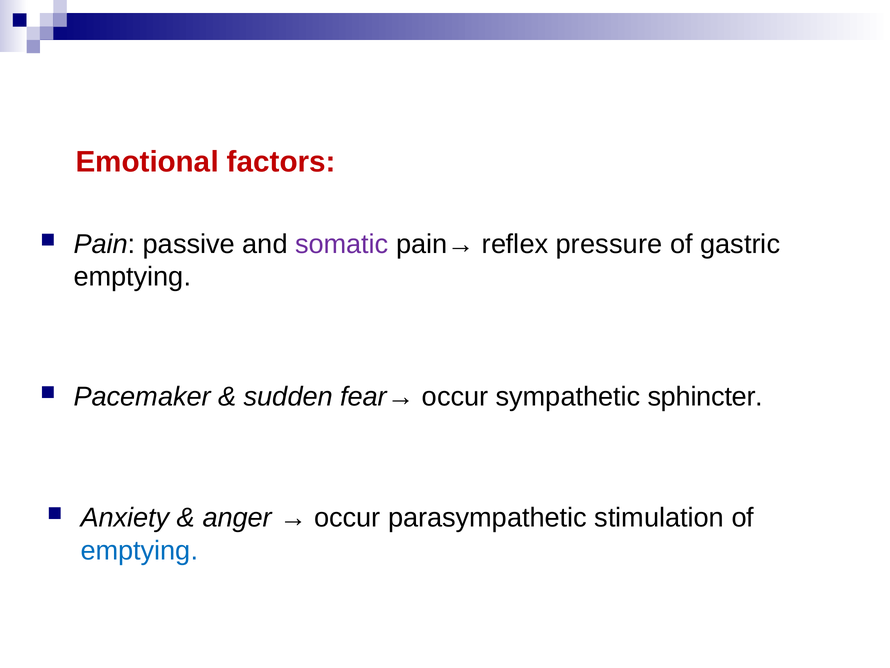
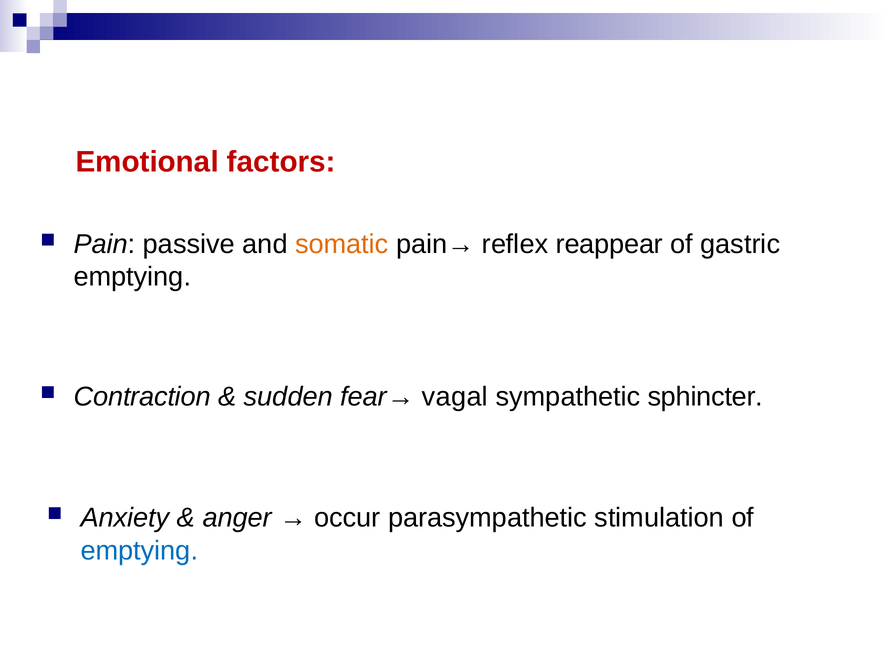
somatic colour: purple -> orange
pressure: pressure -> reappear
Pacemaker: Pacemaker -> Contraction
fear→ occur: occur -> vagal
